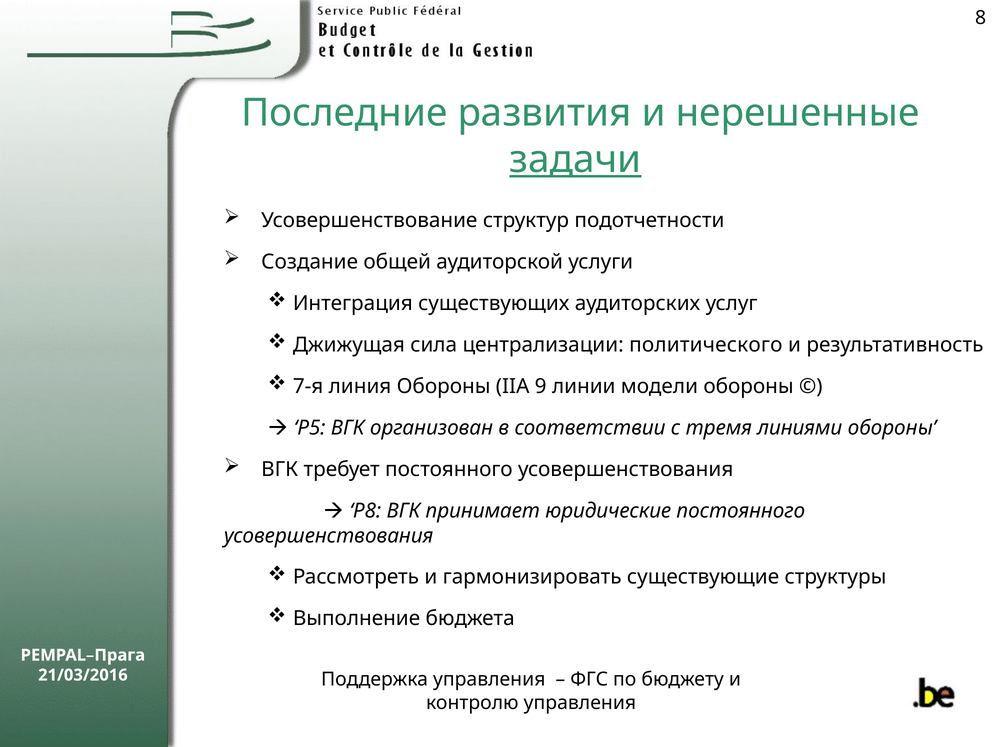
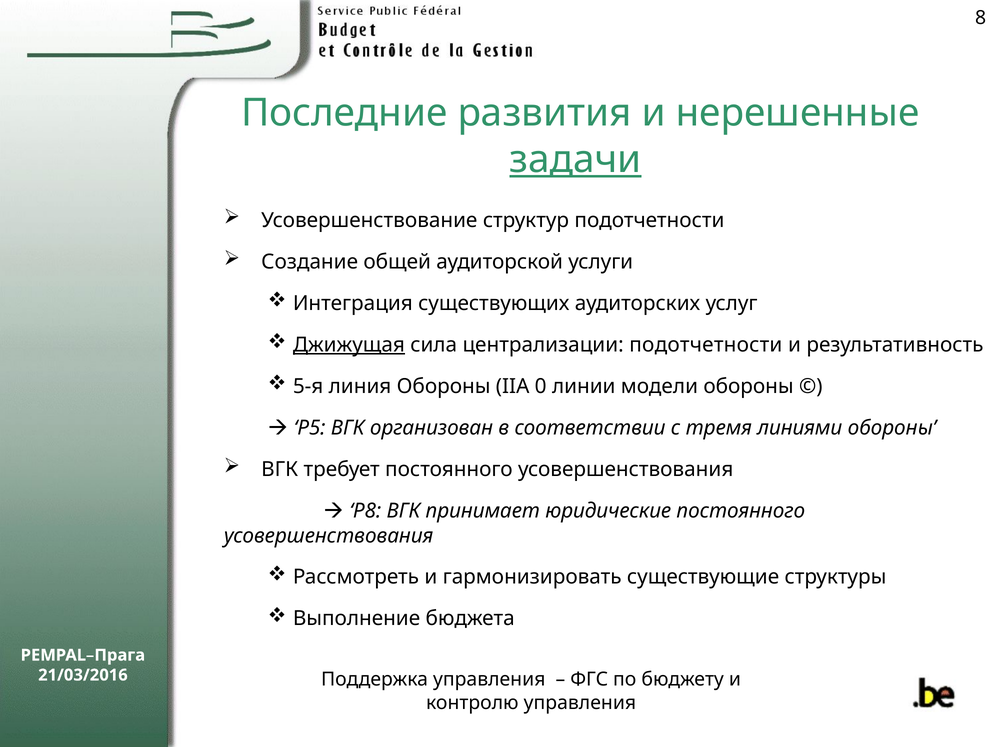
Джижущая underline: none -> present
централизации политического: политического -> подотчетности
7-я: 7-я -> 5-я
9: 9 -> 0
